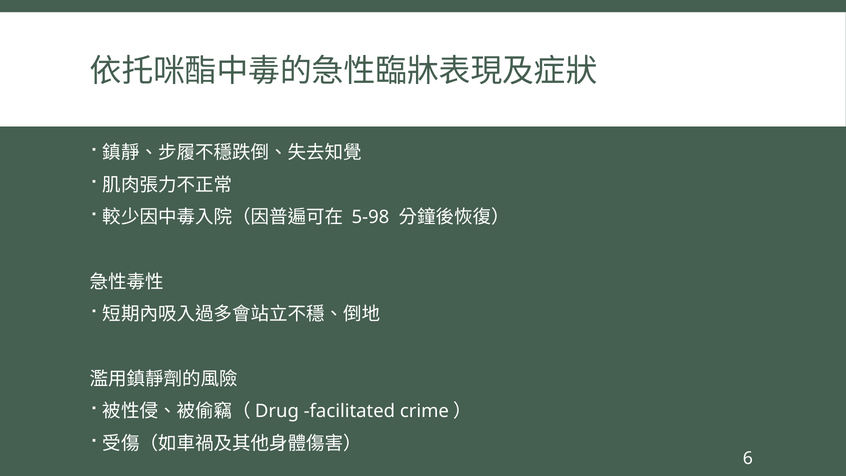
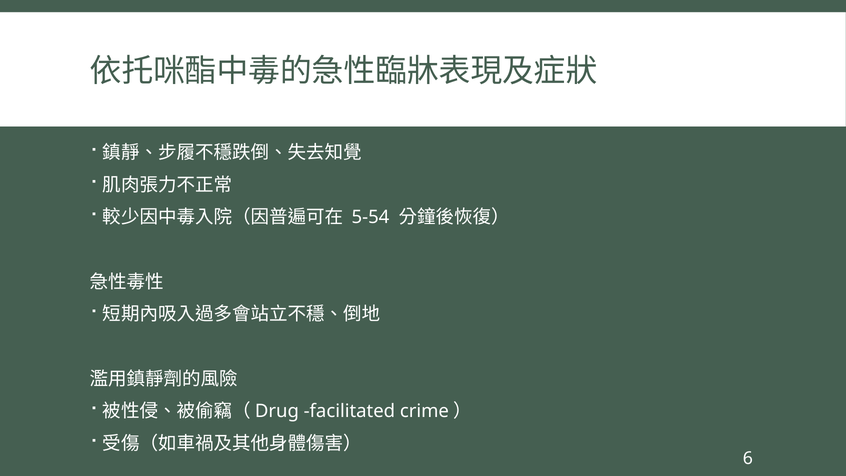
5-98: 5-98 -> 5-54
